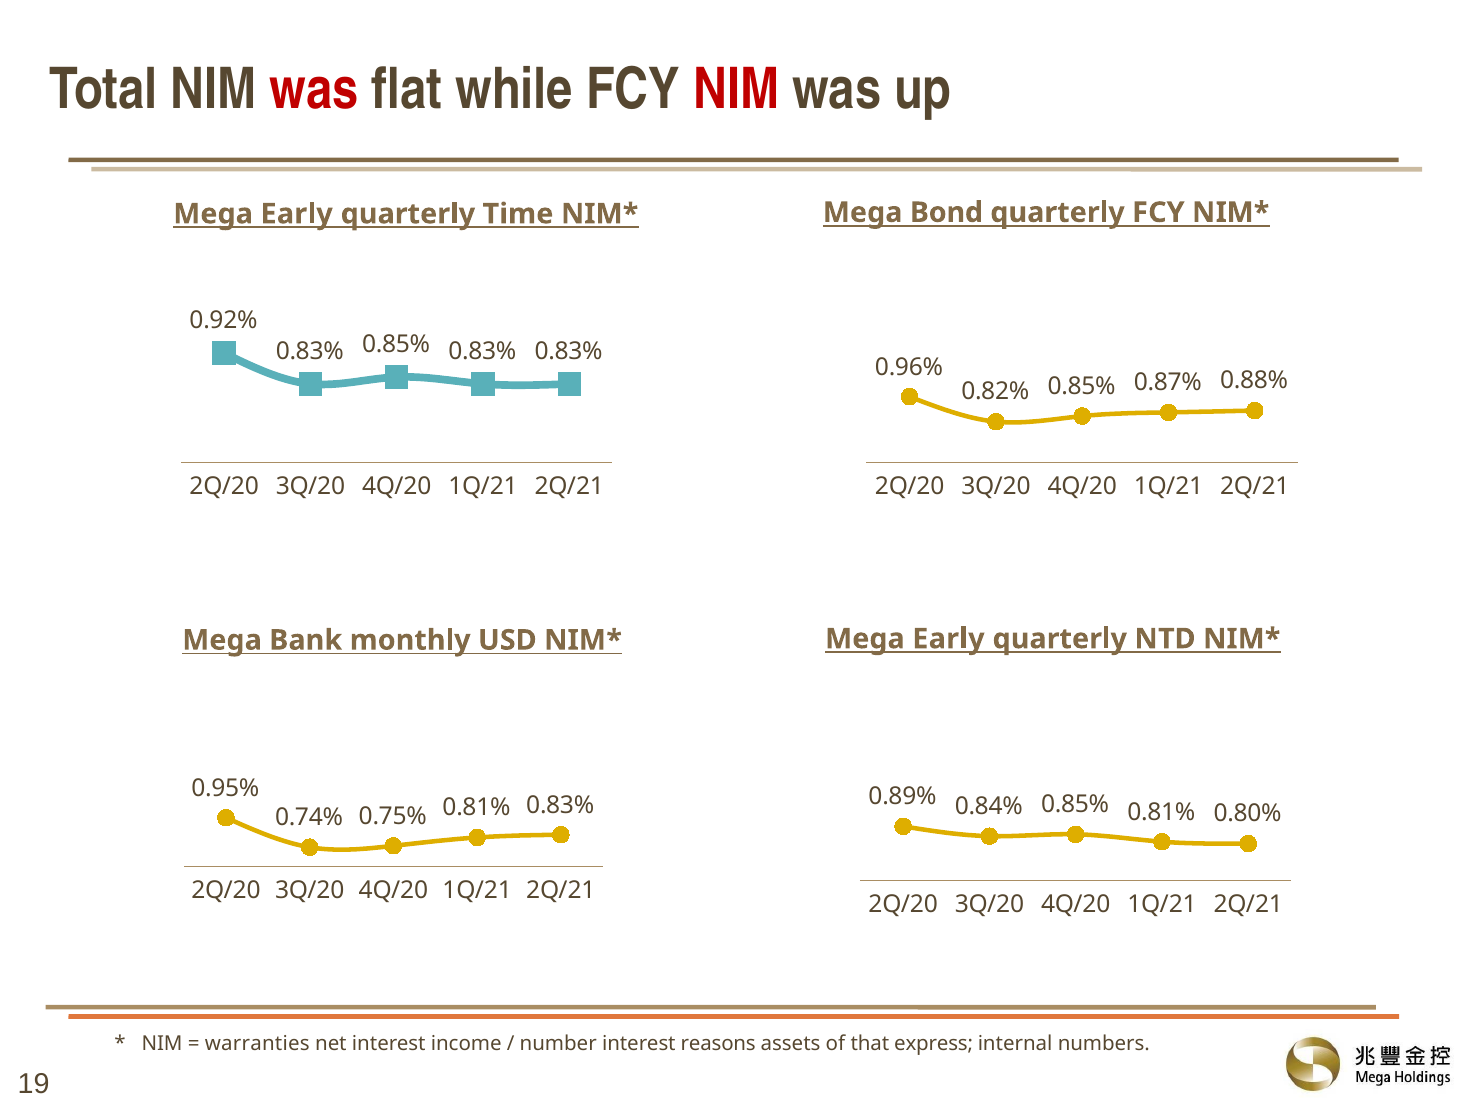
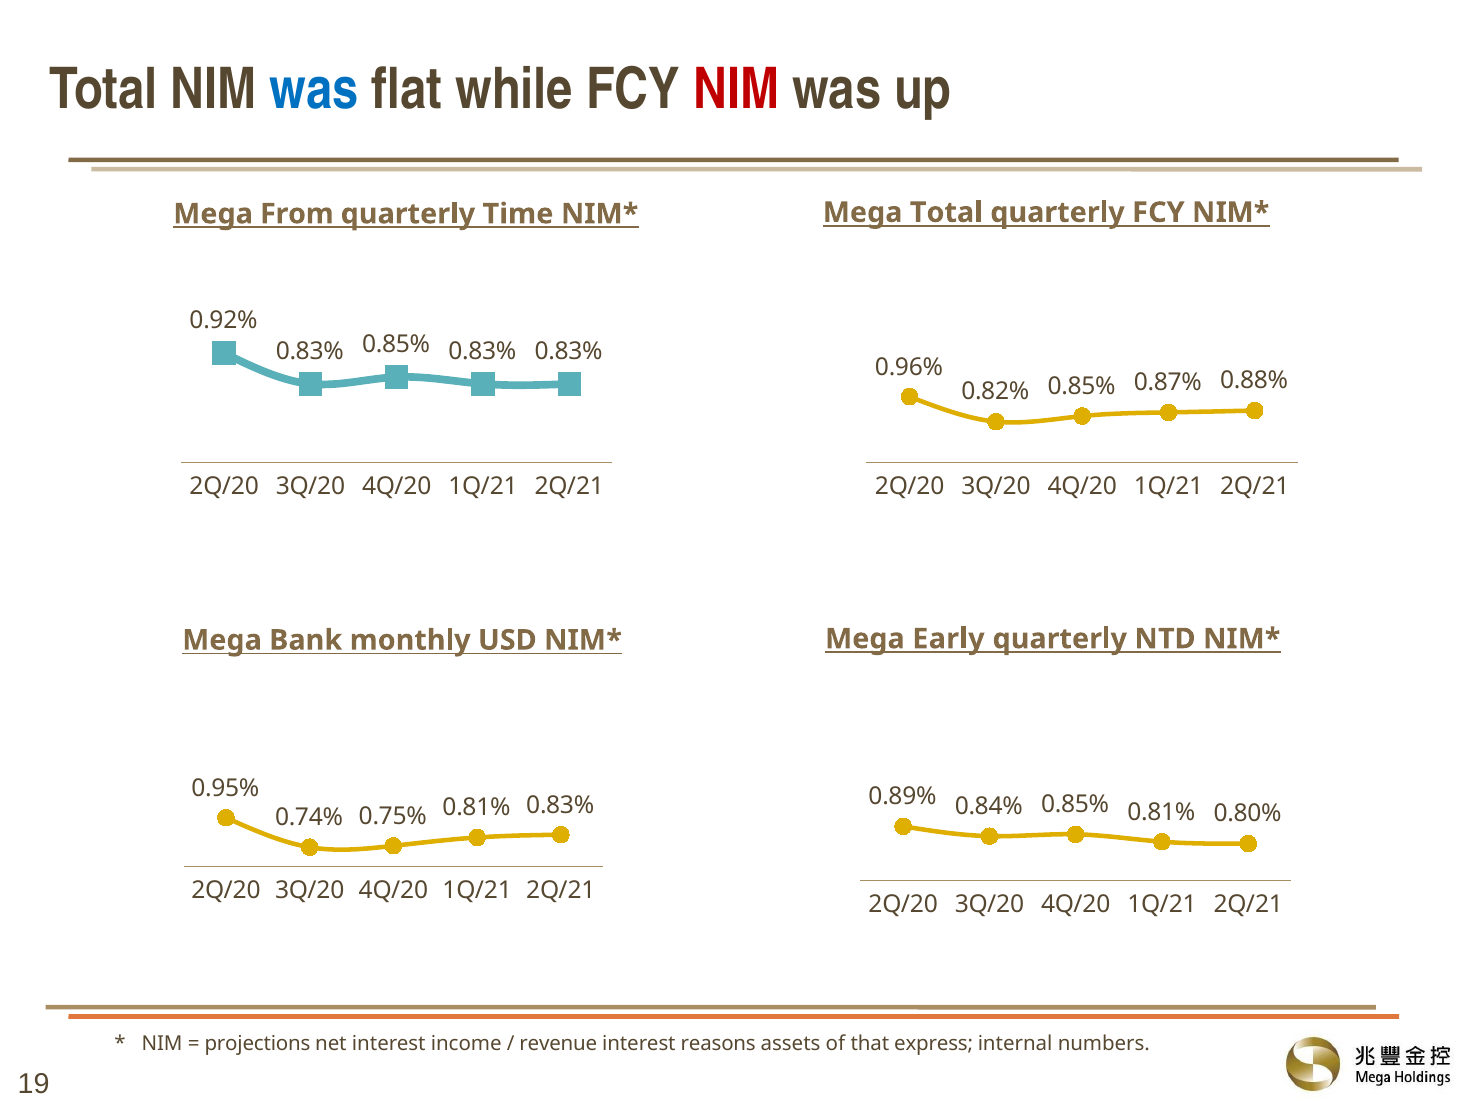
was at (314, 90) colour: red -> blue
Mega Bond: Bond -> Total
Early at (297, 214): Early -> From
warranties: warranties -> projections
number: number -> revenue
